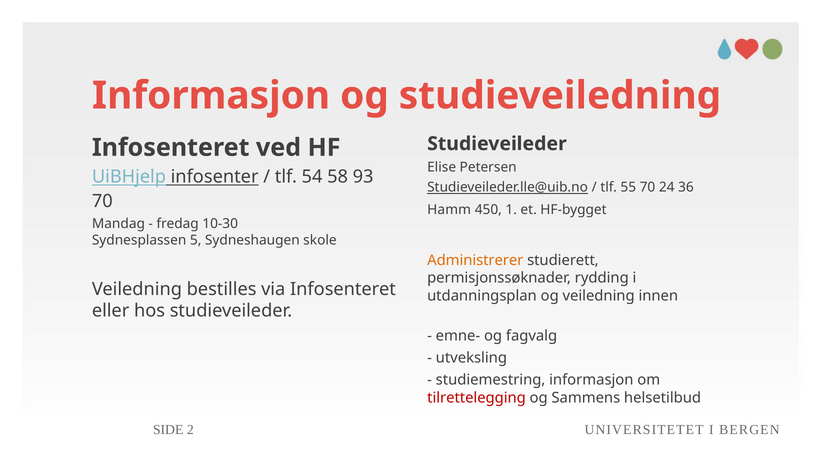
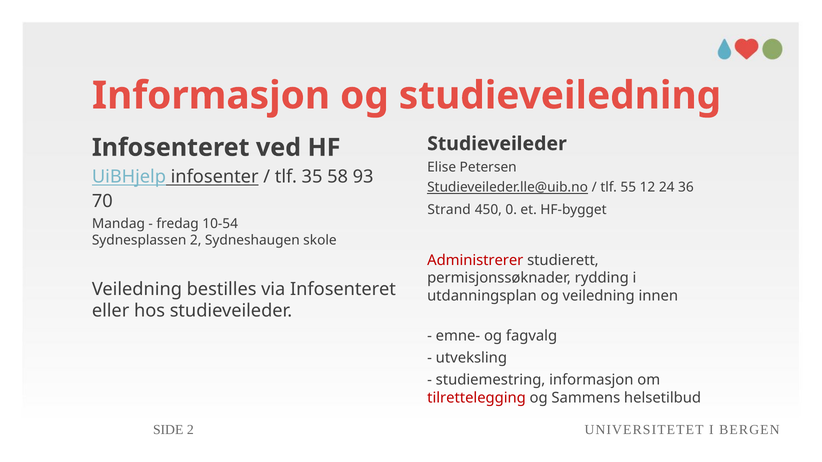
54: 54 -> 35
55 70: 70 -> 12
Hamm: Hamm -> Strand
1: 1 -> 0
10-30: 10-30 -> 10-54
Sydnesplassen 5: 5 -> 2
Administrerer colour: orange -> red
